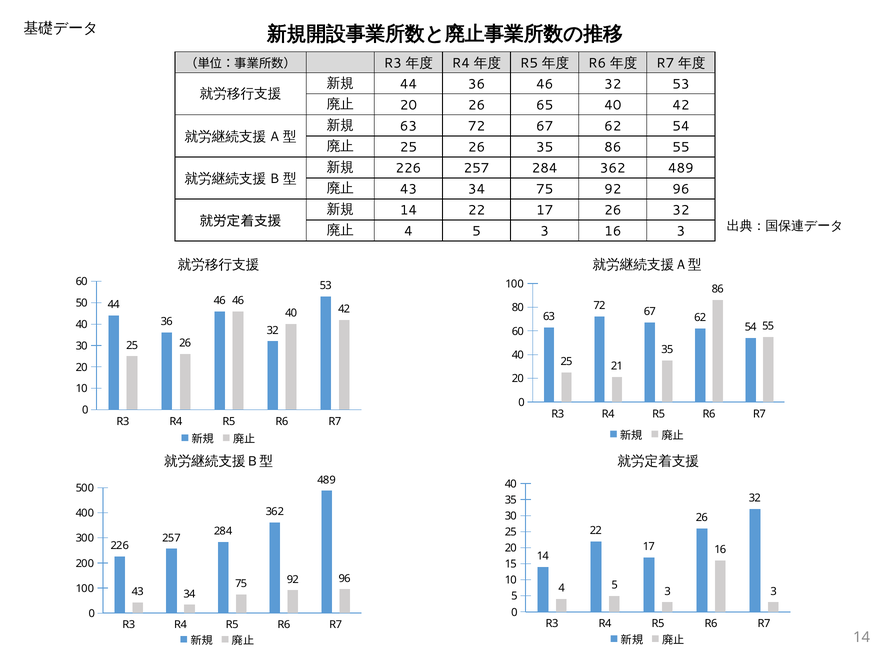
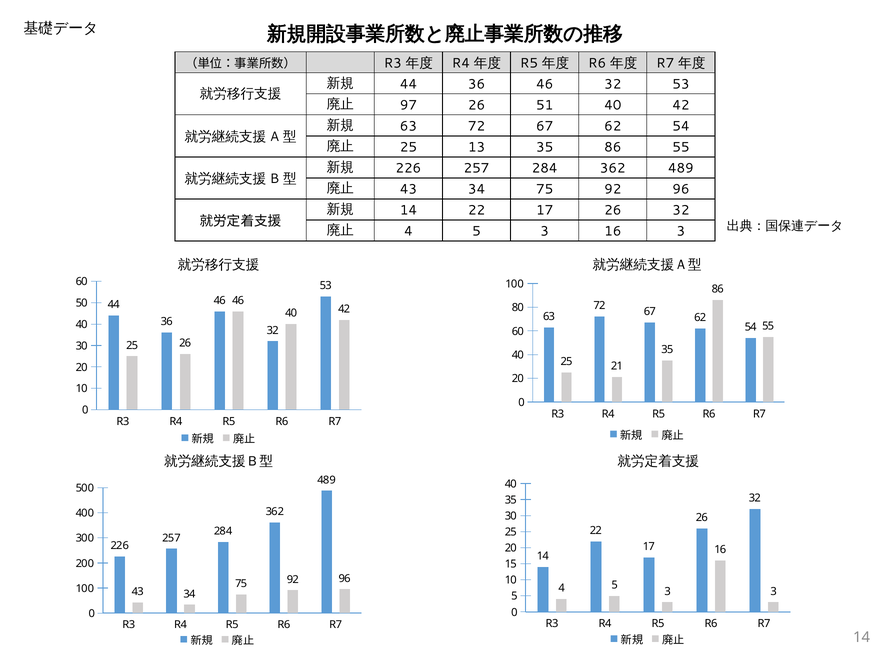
20 at (408, 105): 20 -> 97
65: 65 -> 51
26 at (477, 147): 26 -> 13
